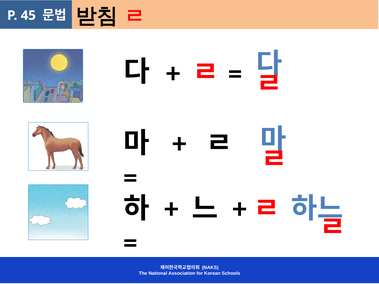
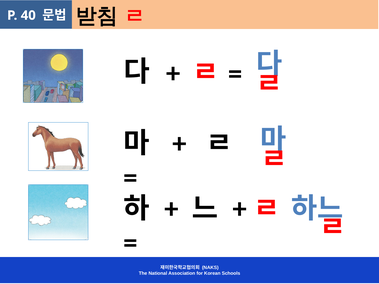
45: 45 -> 40
